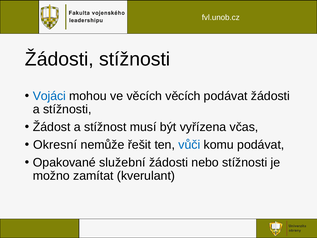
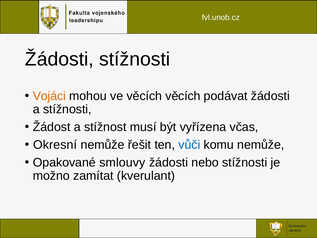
Vojáci colour: blue -> orange
komu podávat: podávat -> nemůže
služební: služební -> smlouvy
